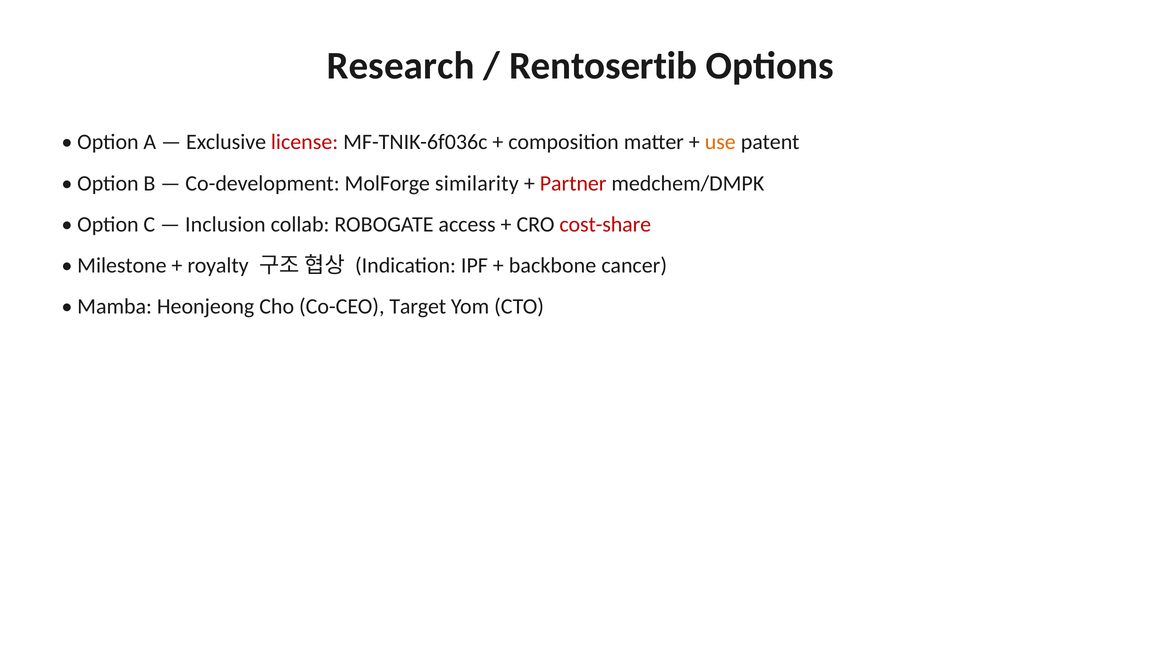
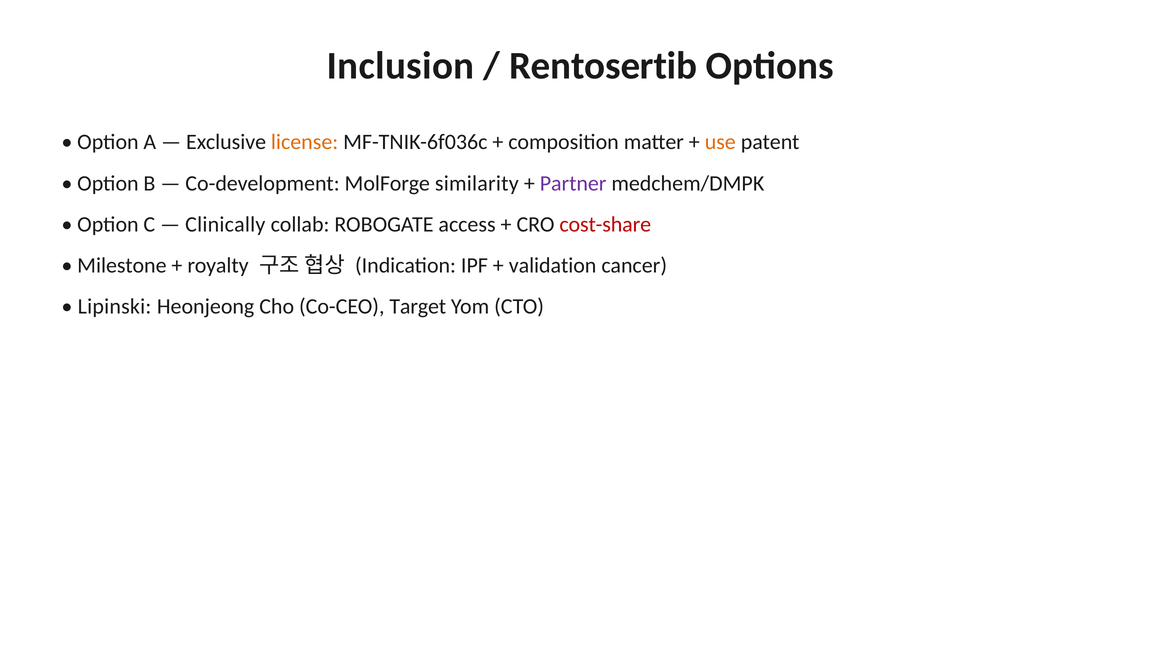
Research: Research -> Inclusion
license colour: red -> orange
Partner colour: red -> purple
Inclusion: Inclusion -> Clinically
backbone: backbone -> validation
Mamba: Mamba -> Lipinski
